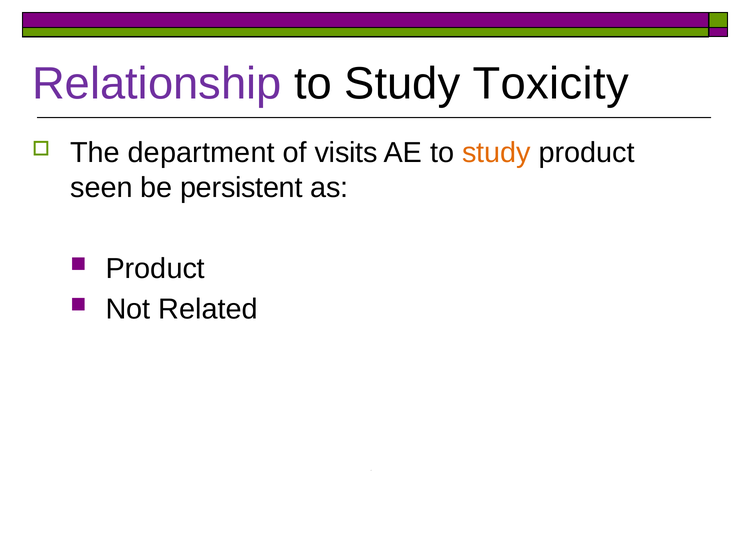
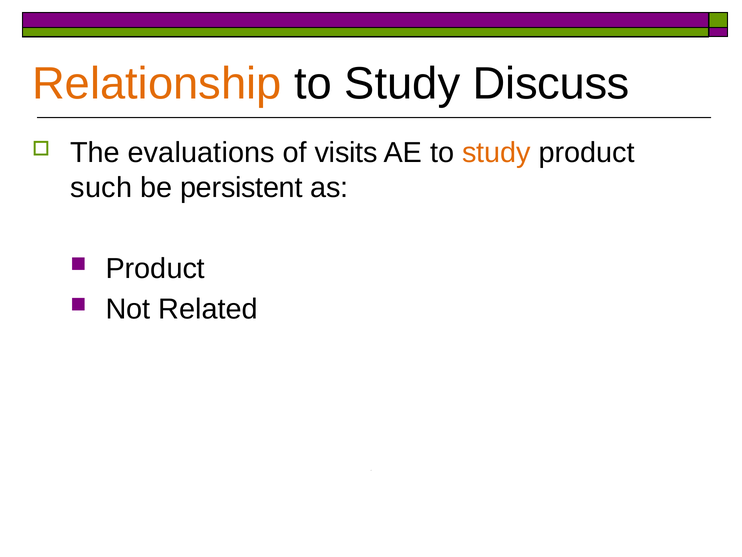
Relationship colour: purple -> orange
Toxicity: Toxicity -> Discuss
department: department -> evaluations
seen: seen -> such
